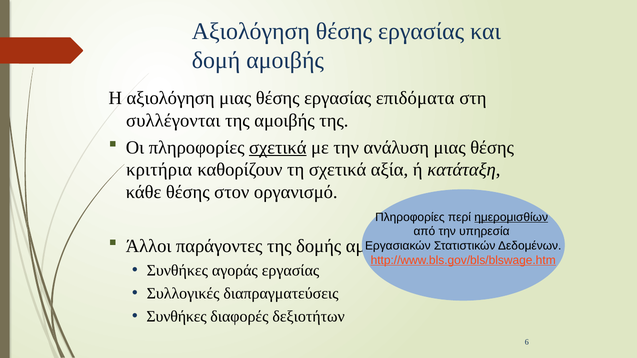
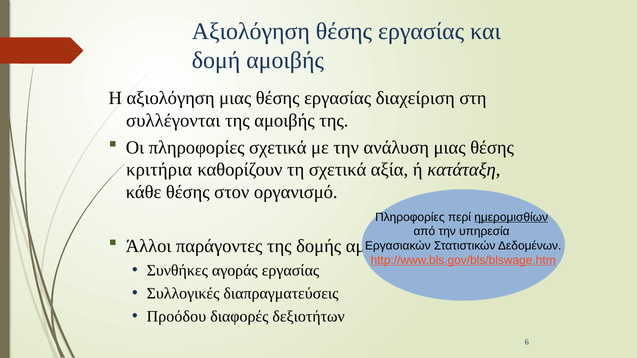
επιδόματα: επιδόματα -> διαχείριση
σχετικά at (278, 148) underline: present -> none
Συνθήκες at (177, 317): Συνθήκες -> Προόδου
